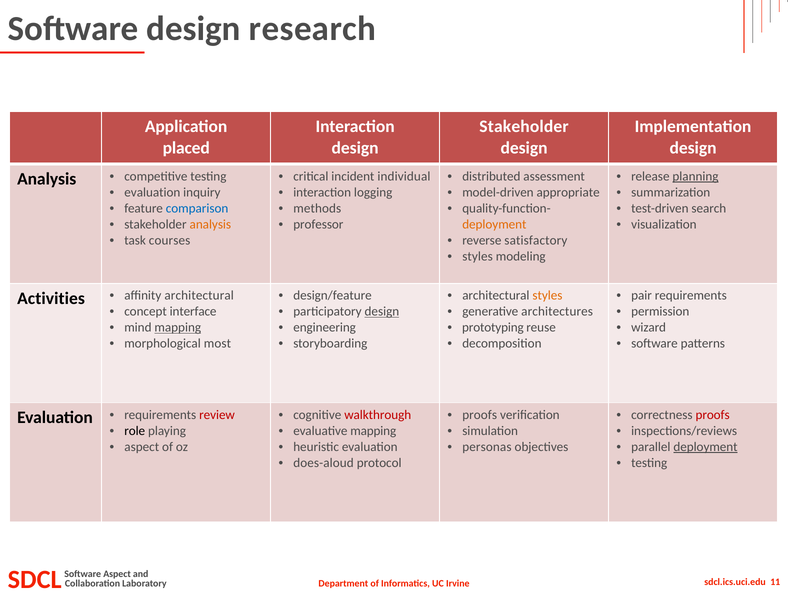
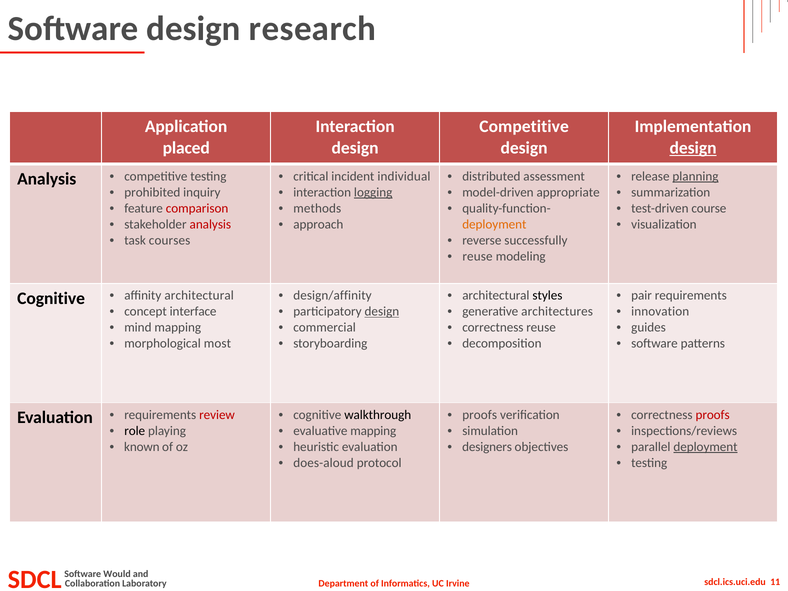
Stakeholder at (524, 126): Stakeholder -> Competitive
design at (693, 148) underline: none -> present
evaluation at (152, 192): evaluation -> prohibited
logging underline: none -> present
comparison colour: blue -> red
search: search -> course
analysis at (210, 224) colour: orange -> red
professor: professor -> approach
satisfactory: satisfactory -> successfully
styles at (478, 256): styles -> reuse
design/feature: design/feature -> design/affinity
styles at (547, 296) colour: orange -> black
Activities at (51, 298): Activities -> Cognitive
permission: permission -> innovation
mapping at (178, 328) underline: present -> none
engineering: engineering -> commercial
prototyping at (493, 328): prototyping -> correctness
wizard: wizard -> guides
walkthrough colour: red -> black
aspect at (142, 447): aspect -> known
personas: personas -> designers
Software Aspect: Aspect -> Would
